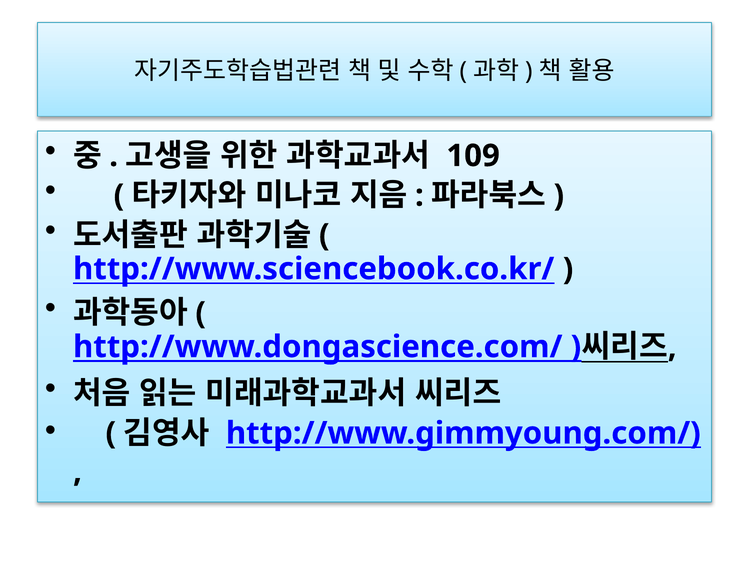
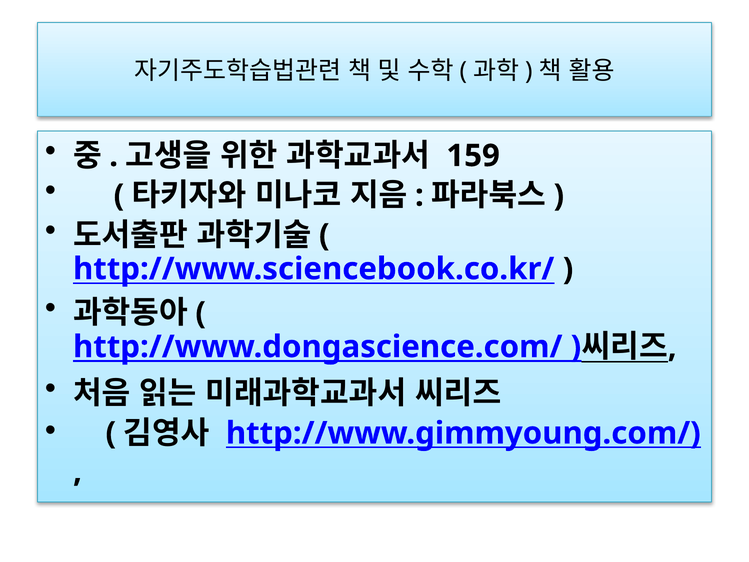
109: 109 -> 159
